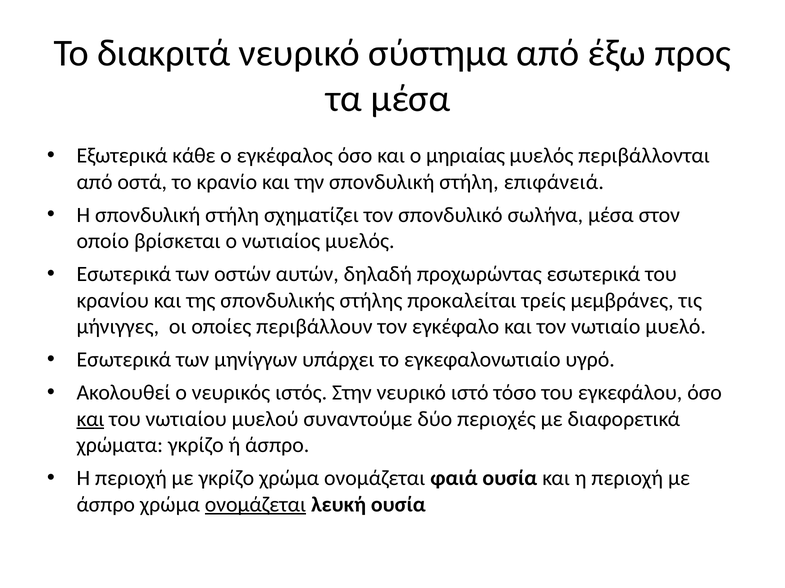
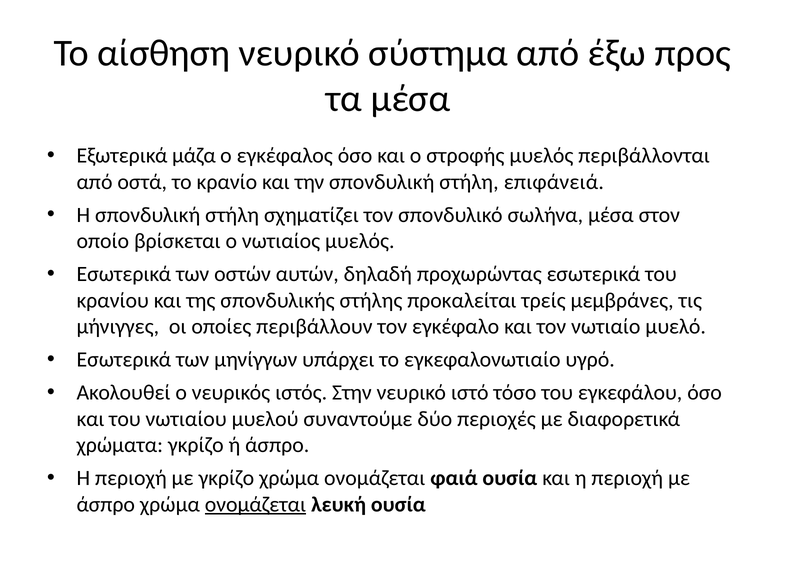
διακριτά: διακριτά -> αίσθηση
κάθε: κάθε -> μάζα
μηριαίας: μηριαίας -> στροφής
και at (90, 419) underline: present -> none
